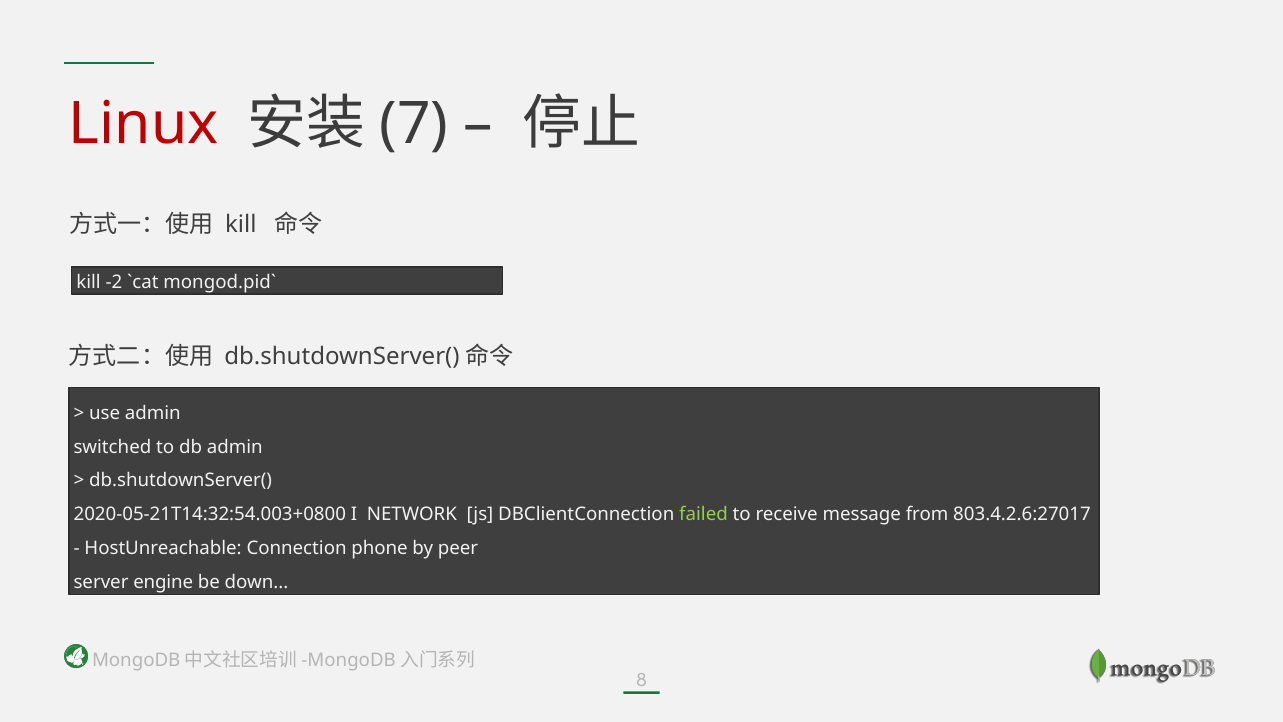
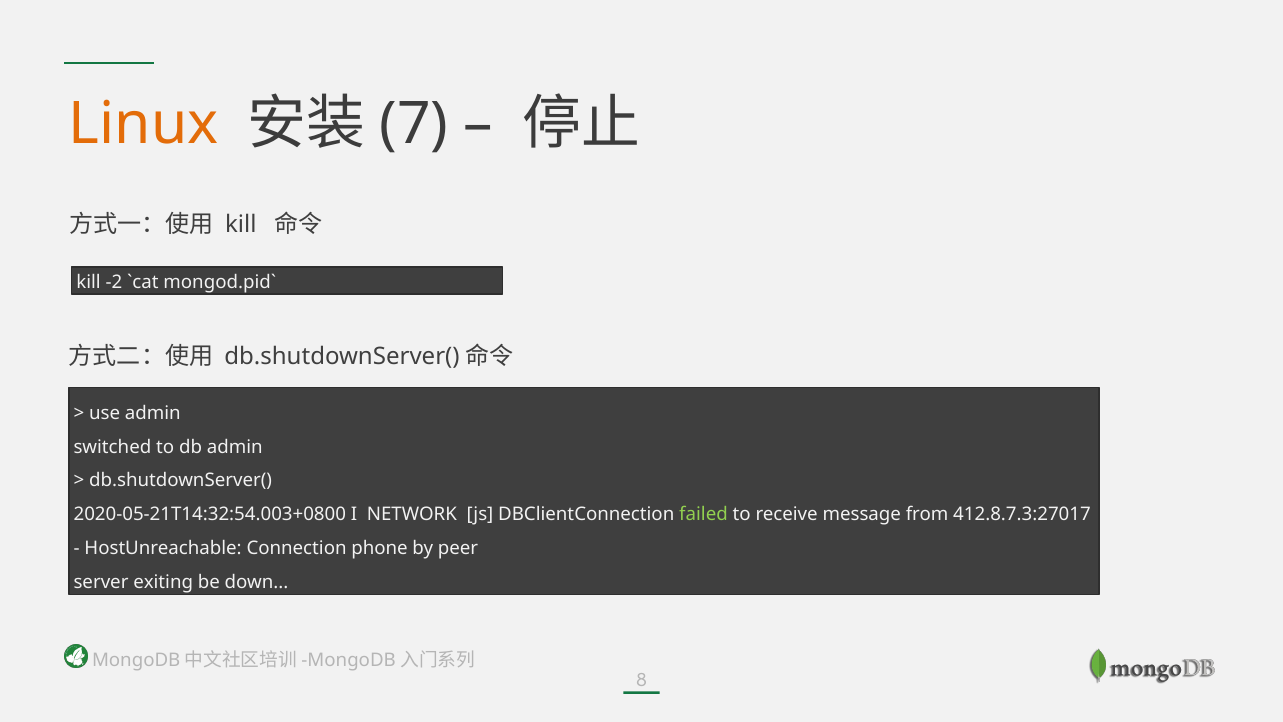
Linux colour: red -> orange
803.4.2.6:27017: 803.4.2.6:27017 -> 412.8.7.3:27017
engine: engine -> exiting
